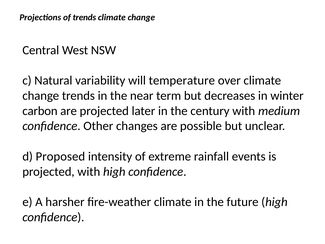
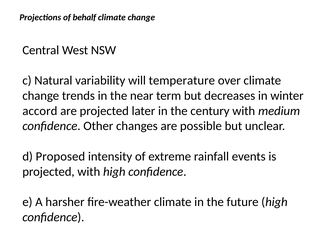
of trends: trends -> behalf
carbon: carbon -> accord
